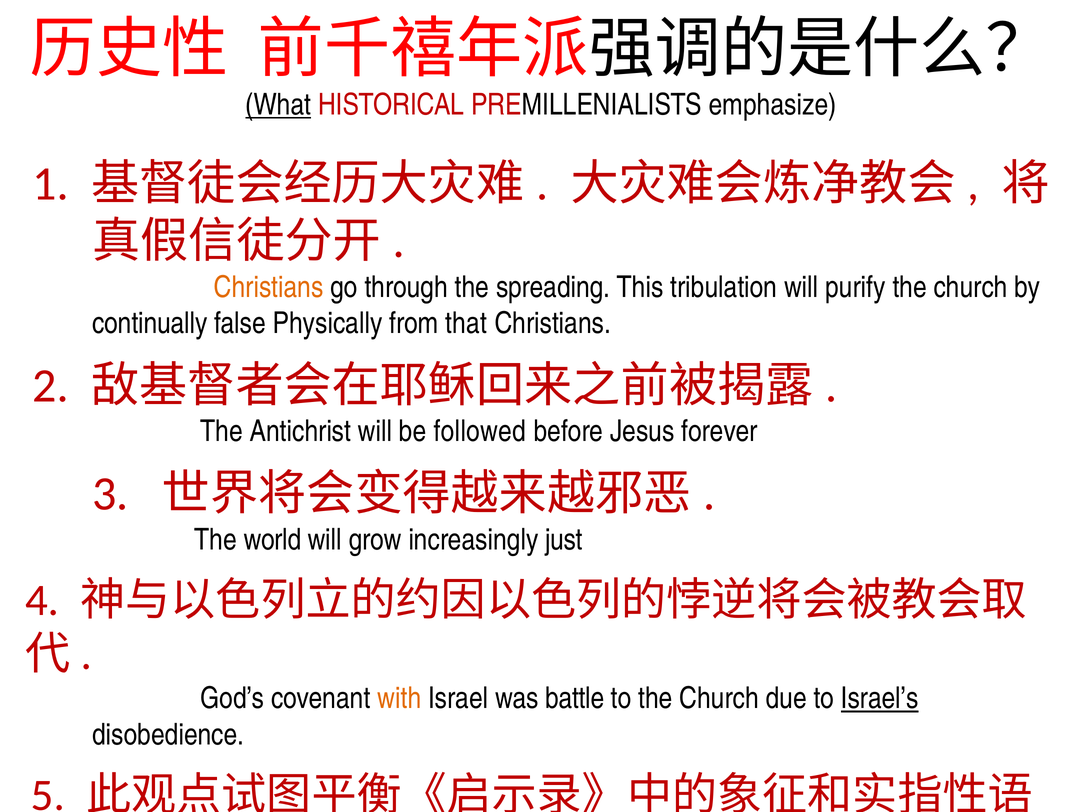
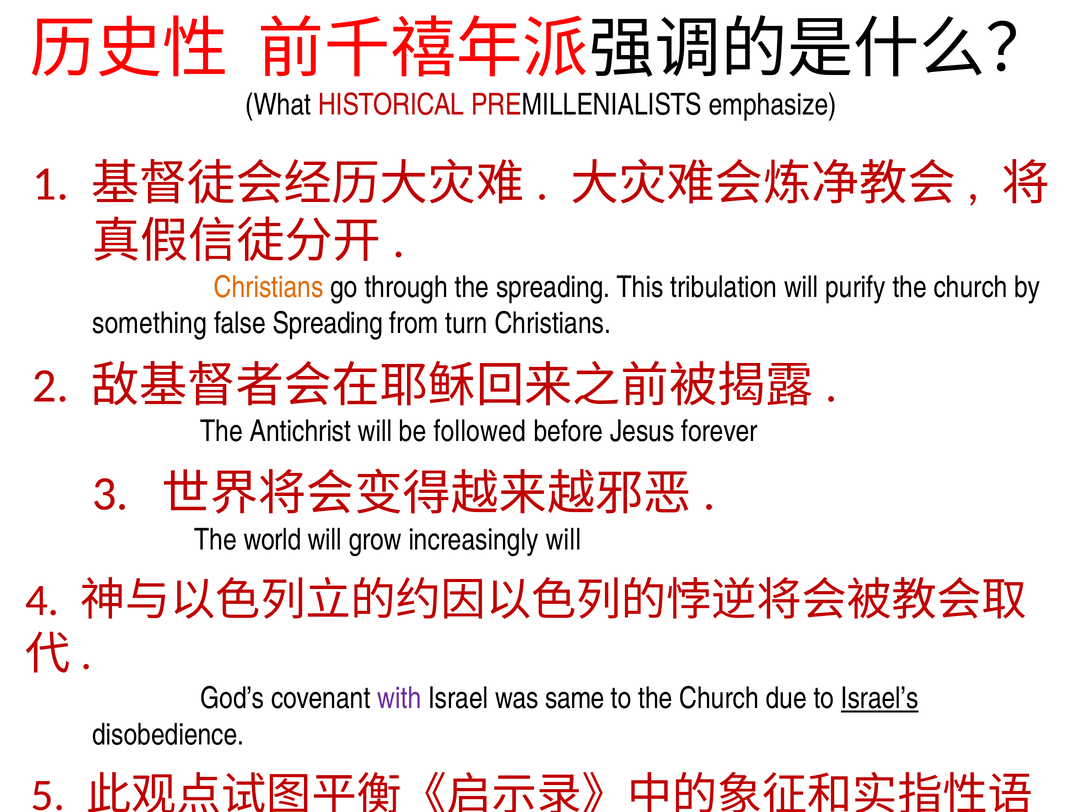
What underline: present -> none
continually: continually -> something
false Physically: Physically -> Spreading
that: that -> turn
increasingly just: just -> will
with colour: orange -> purple
battle: battle -> same
